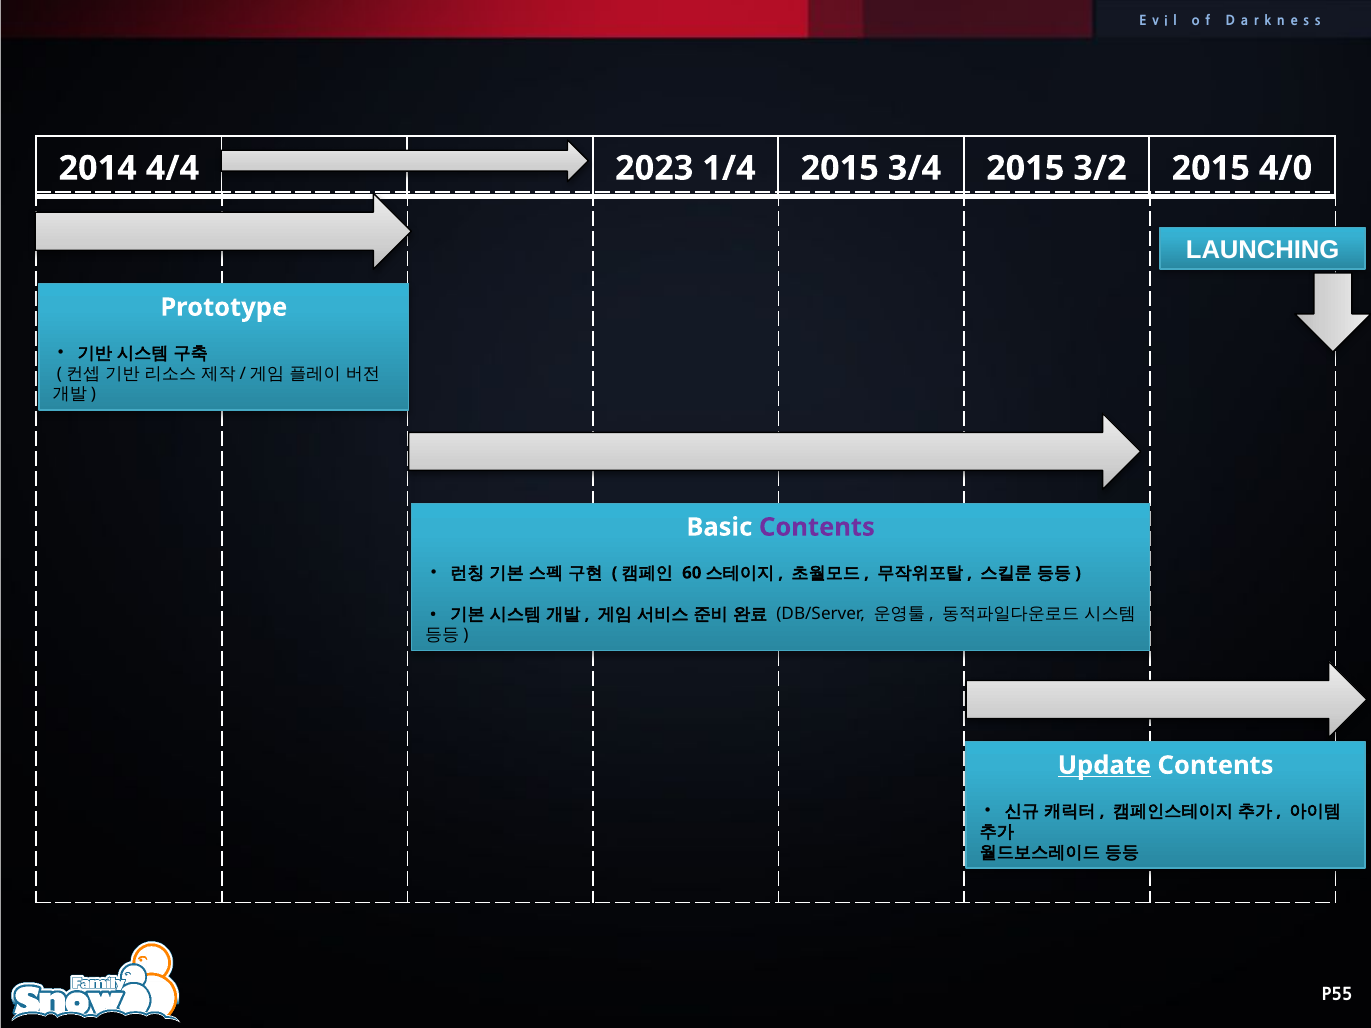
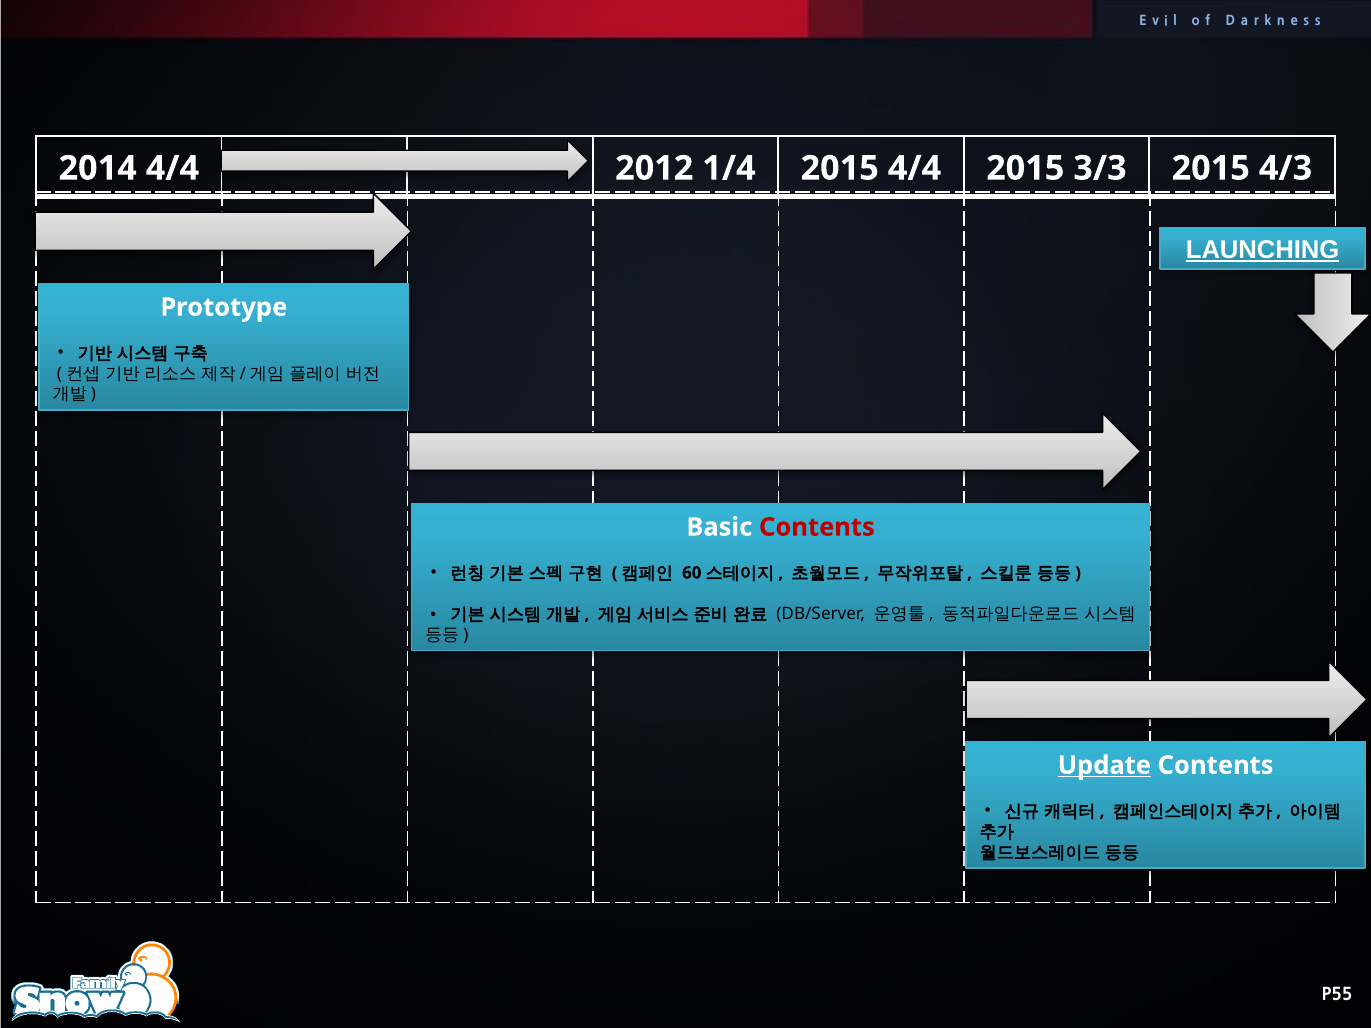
2023: 2023 -> 2012
2015 3/4: 3/4 -> 4/4
3/2: 3/2 -> 3/3
4/0: 4/0 -> 4/3
LAUNCHING underline: none -> present
Contents at (817, 527) colour: purple -> red
